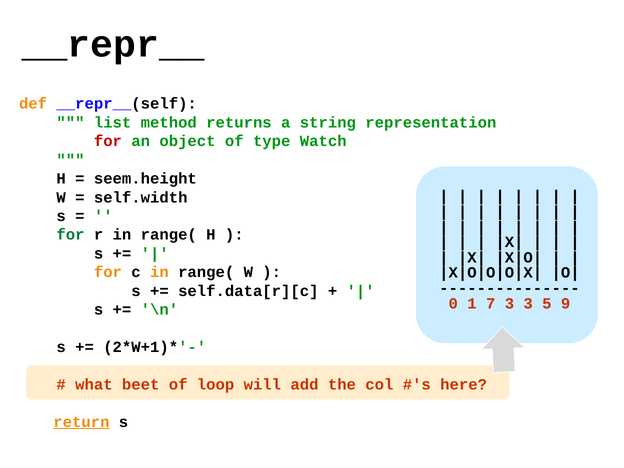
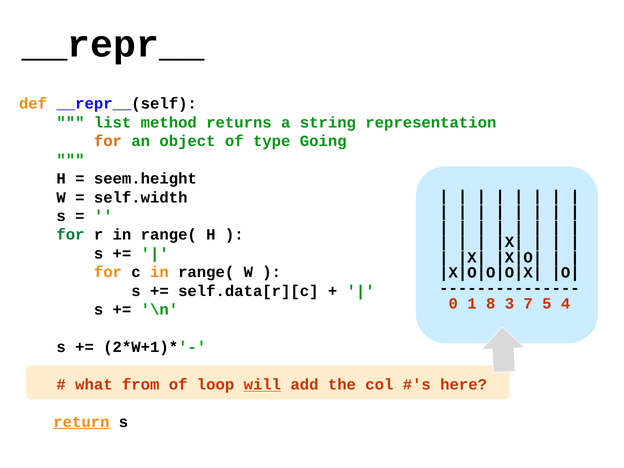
for at (108, 141) colour: red -> orange
Watch: Watch -> Going
7: 7 -> 8
3 3: 3 -> 7
9: 9 -> 4
beet: beet -> from
will underline: none -> present
